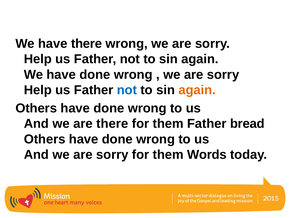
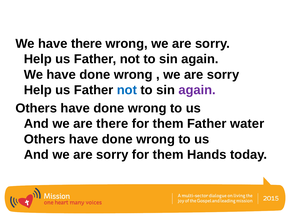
again at (197, 90) colour: orange -> purple
bread: bread -> water
Words: Words -> Hands
